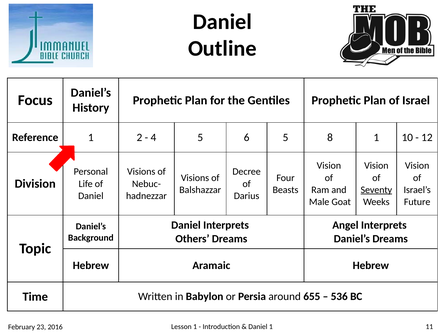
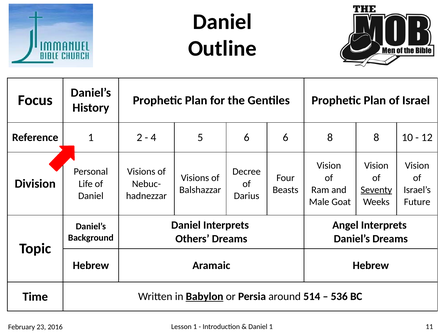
6 5: 5 -> 6
8 1: 1 -> 8
Babylon underline: none -> present
655: 655 -> 514
